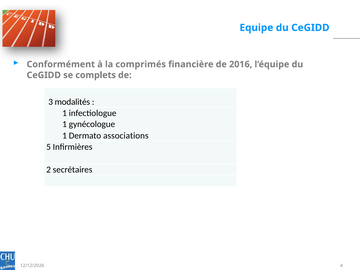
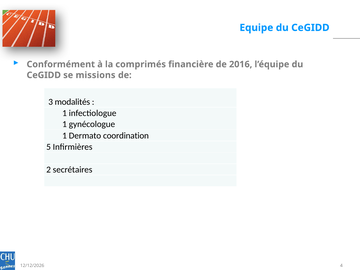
complets: complets -> missions
associations: associations -> coordination
